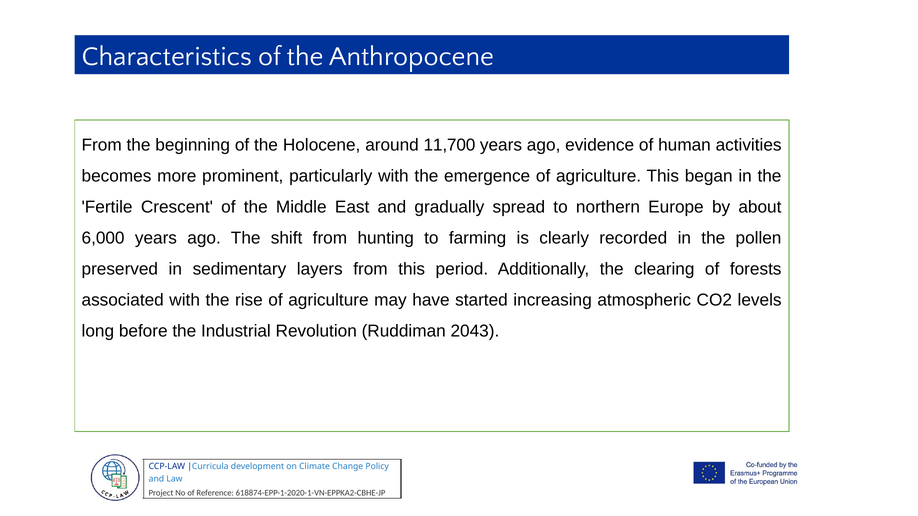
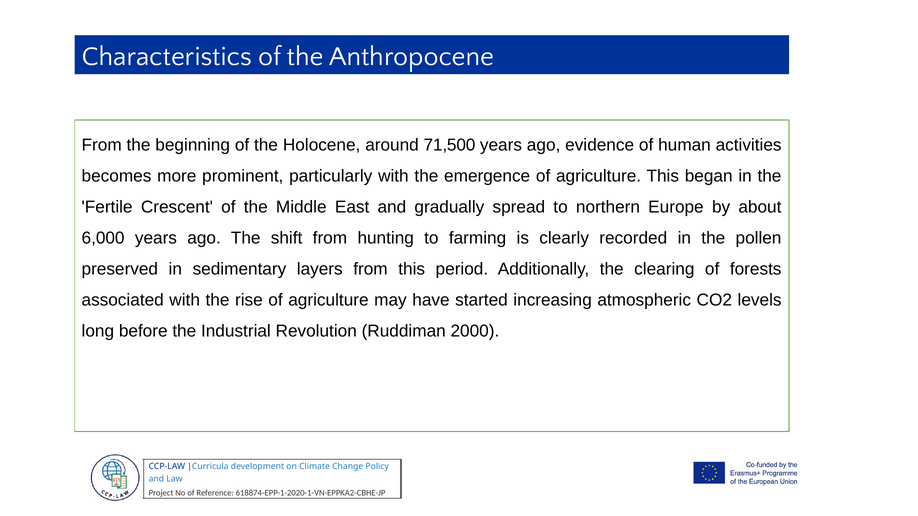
11,700: 11,700 -> 71,500
2043: 2043 -> 2000
